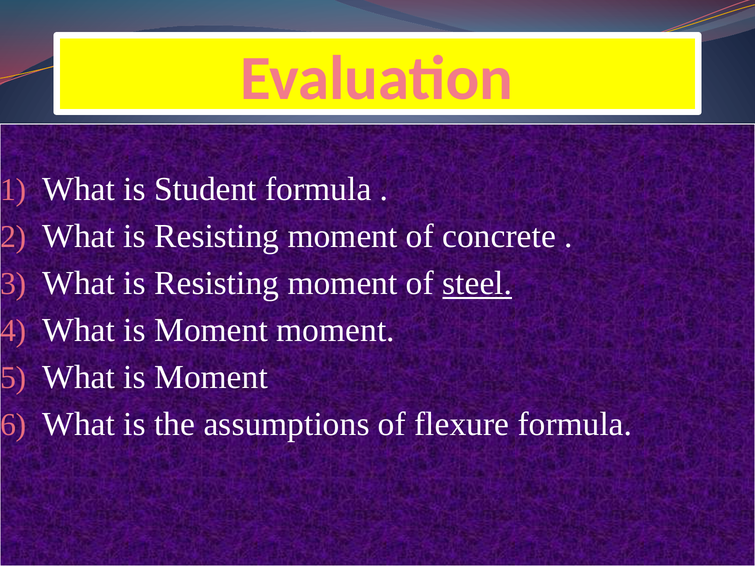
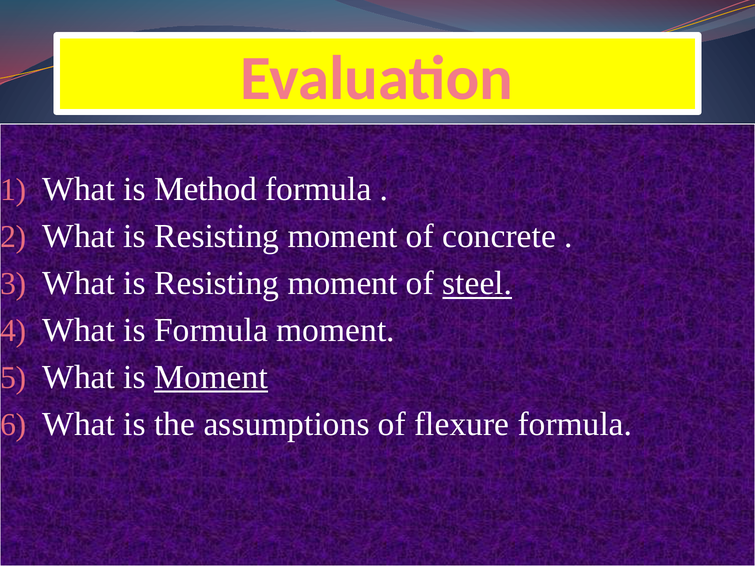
Student: Student -> Method
Moment at (211, 330): Moment -> Formula
Moment at (211, 377) underline: none -> present
